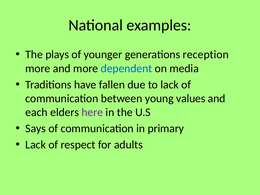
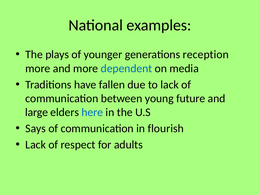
values: values -> future
each: each -> large
here colour: purple -> blue
primary: primary -> flourish
